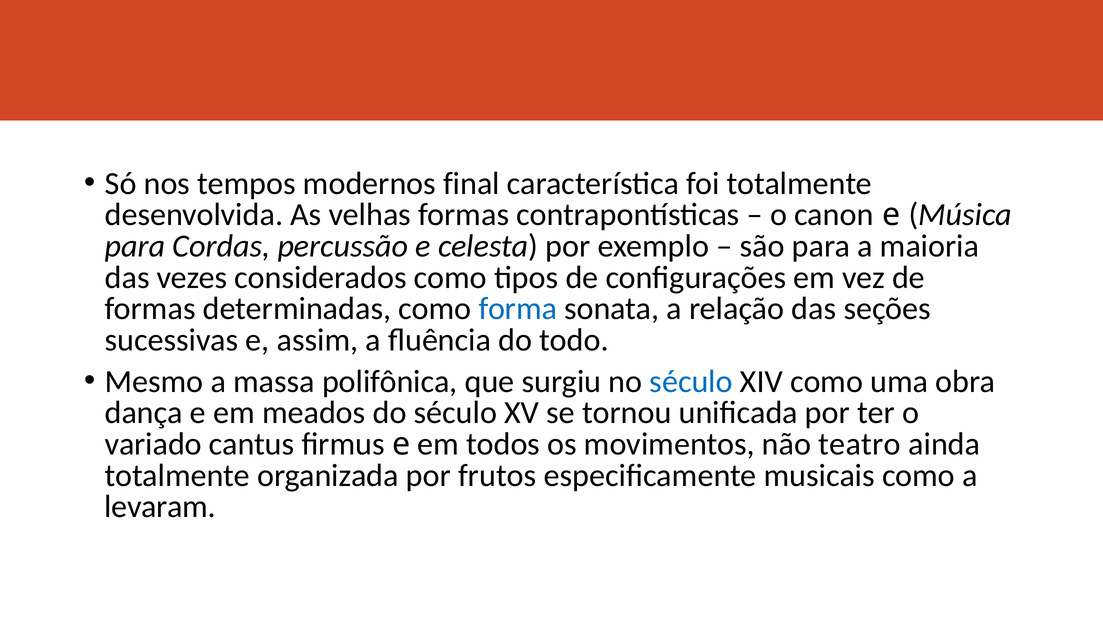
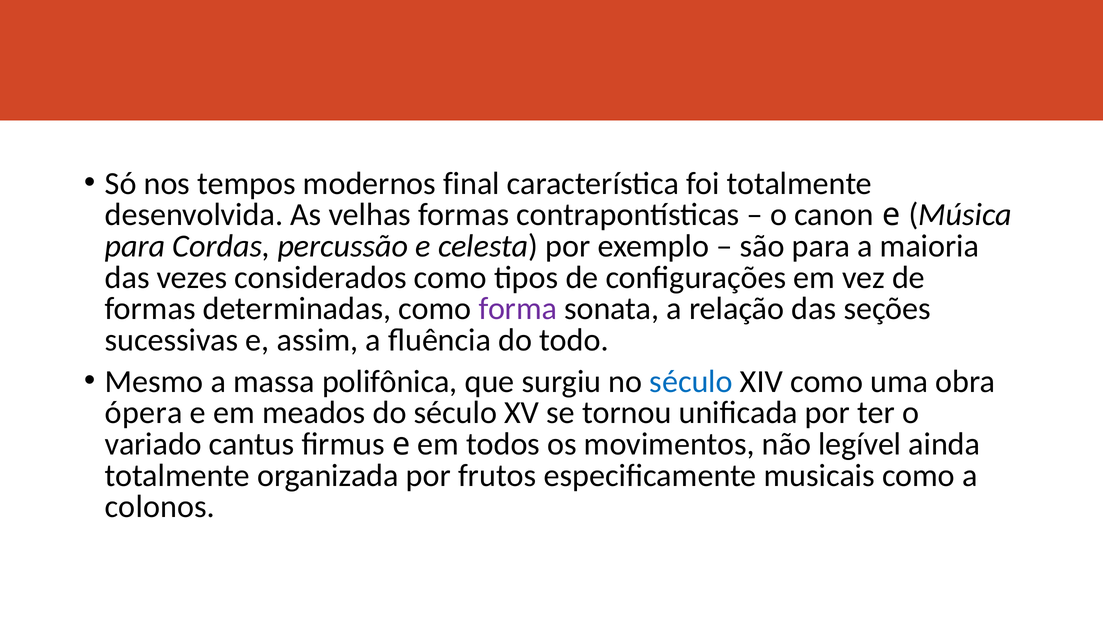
forma colour: blue -> purple
dança: dança -> ópera
teatro: teatro -> legível
levaram: levaram -> colonos
